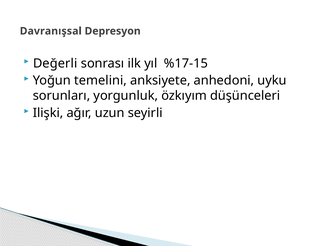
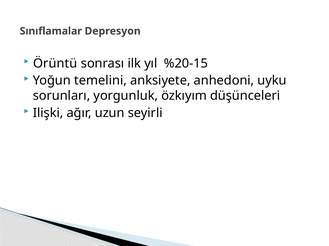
Davranışsal: Davranışsal -> Sınıflamalar
Değerli: Değerli -> Örüntü
%17-15: %17-15 -> %20-15
